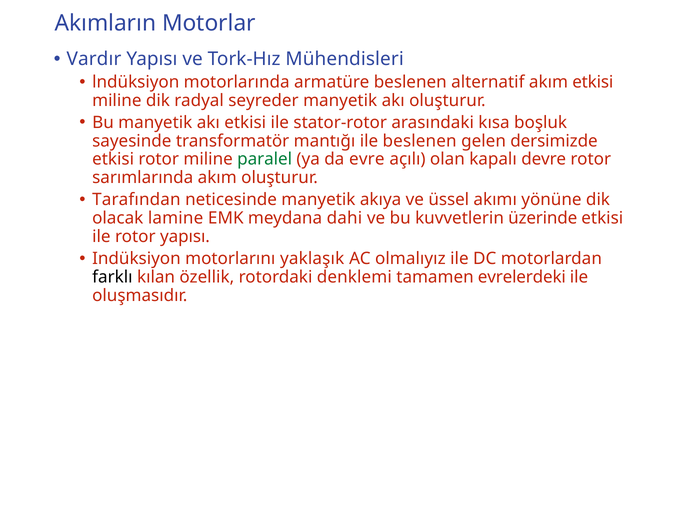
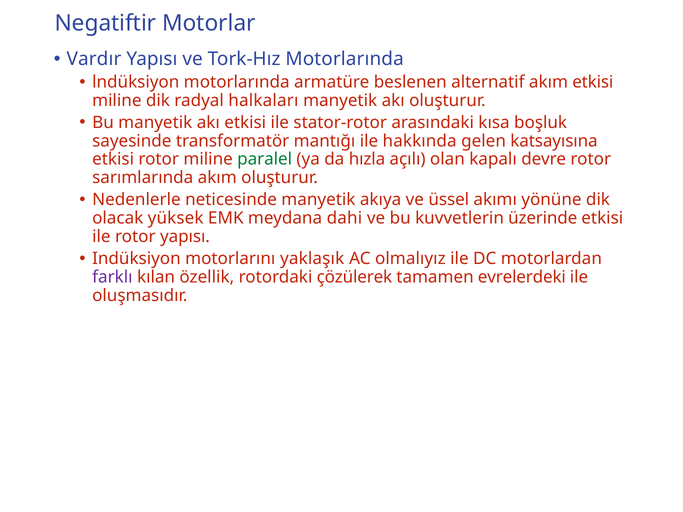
Akımların: Akımların -> Negatiftir
Tork-Hız Mühendisleri: Mühendisleri -> Motorlarında
seyreder: seyreder -> halkaları
ile beslenen: beslenen -> hakkında
dersimizde: dersimizde -> katsayısına
evre: evre -> hızla
Tarafından: Tarafından -> Nedenlerle
lamine: lamine -> yüksek
farklı colour: black -> purple
denklemi: denklemi -> çözülerek
